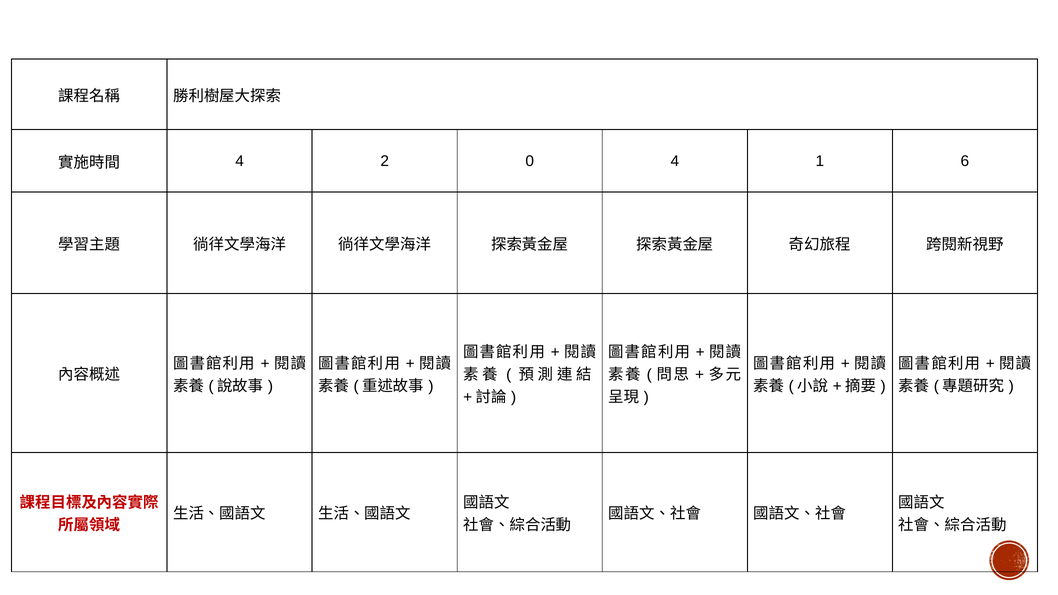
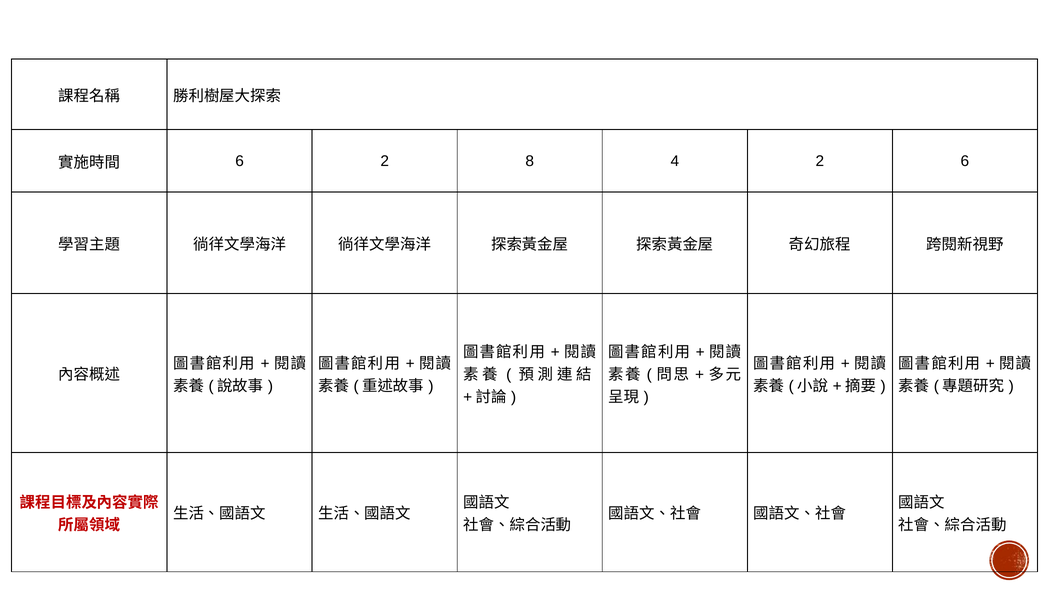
4 at (240, 161): 4 -> 6
0: 0 -> 8
4 1: 1 -> 2
